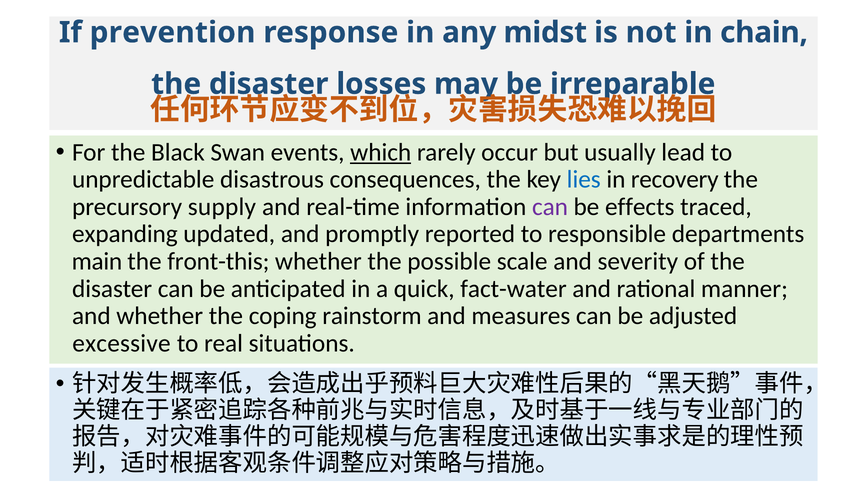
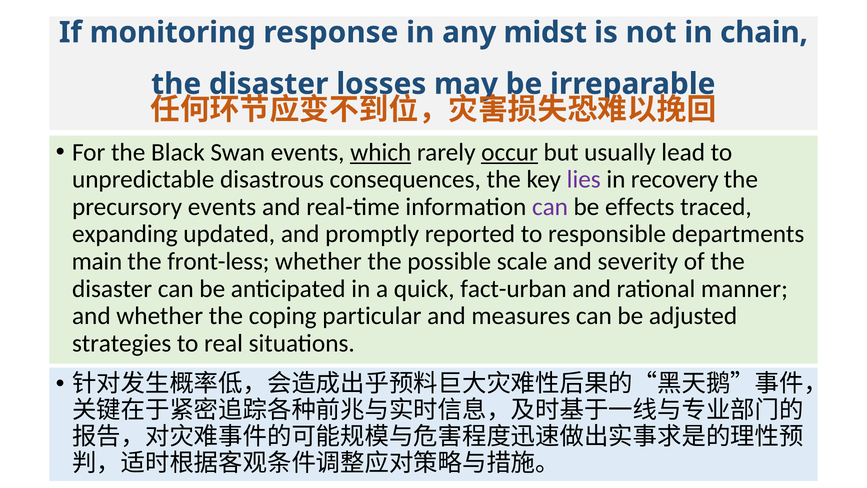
prevention: prevention -> monitoring
occur underline: none -> present
lies colour: blue -> purple
precursory supply: supply -> events
front-this: front-this -> front-less
fact-water: fact-water -> fact-urban
rainstorm: rainstorm -> particular
excessive: excessive -> strategies
